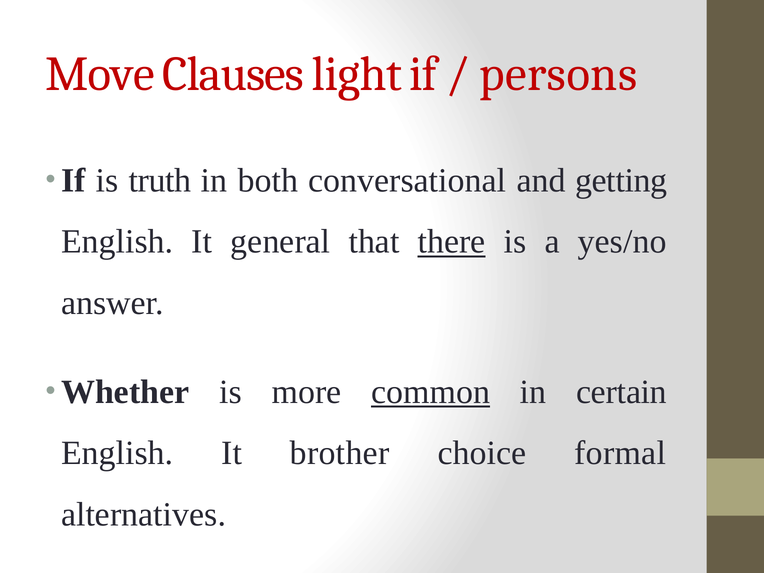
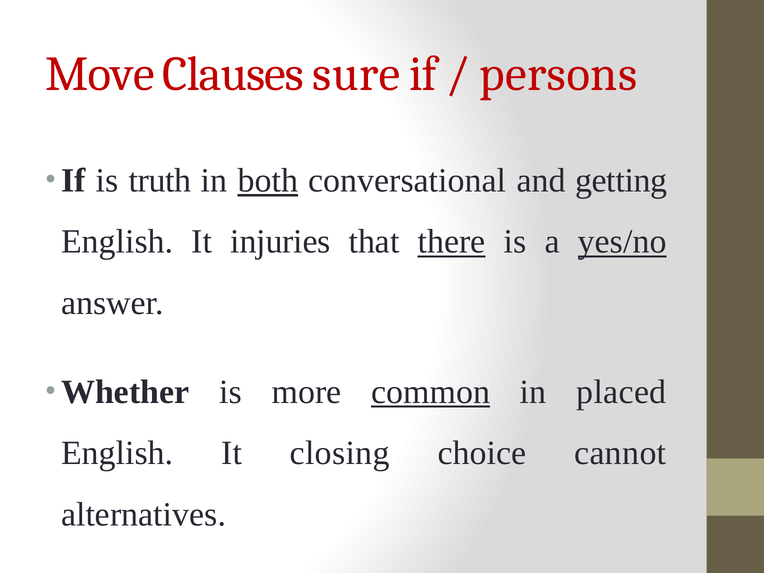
light: light -> sure
both underline: none -> present
general: general -> injuries
yes/no underline: none -> present
certain: certain -> placed
brother: brother -> closing
formal: formal -> cannot
